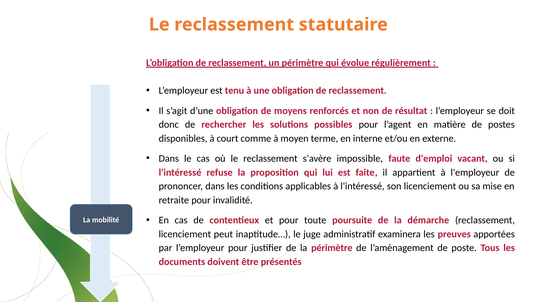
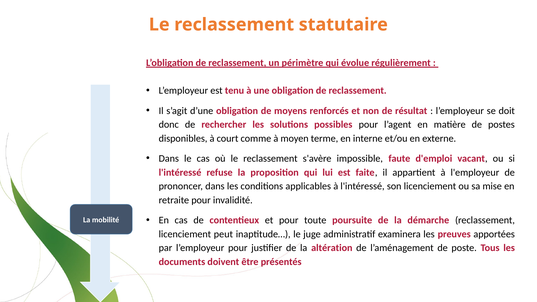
la périmètre: périmètre -> altération
